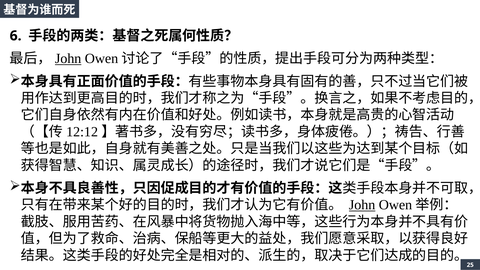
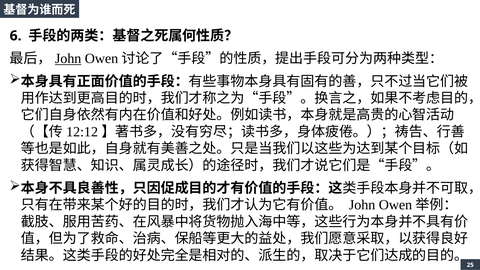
John at (362, 205) underline: present -> none
